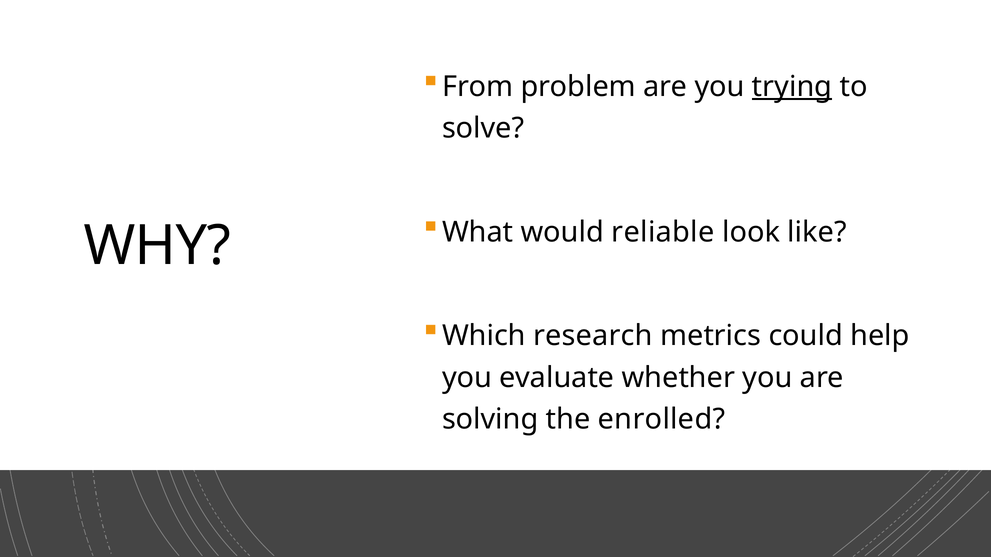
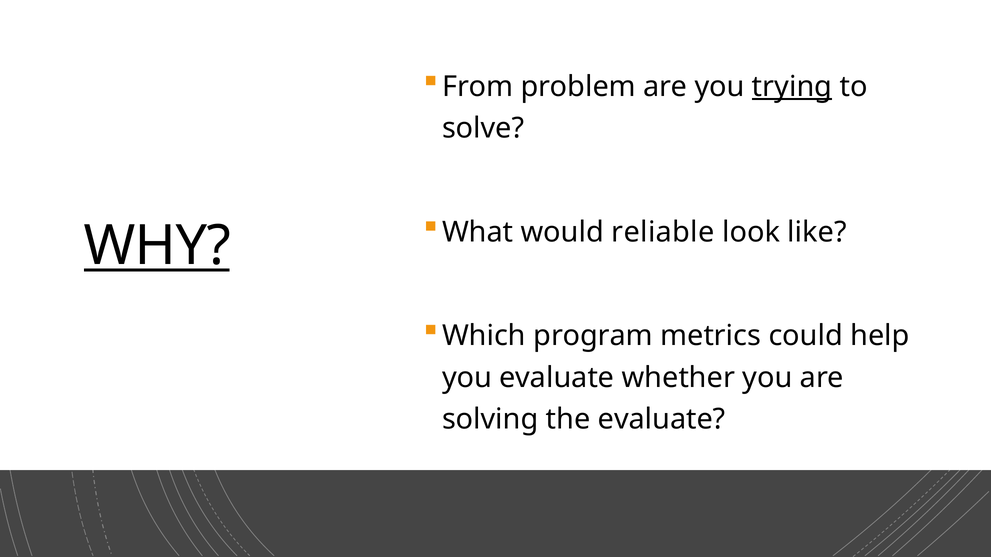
WHY underline: none -> present
research: research -> program
the enrolled: enrolled -> evaluate
